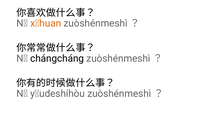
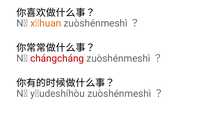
chángcháng colour: black -> red
